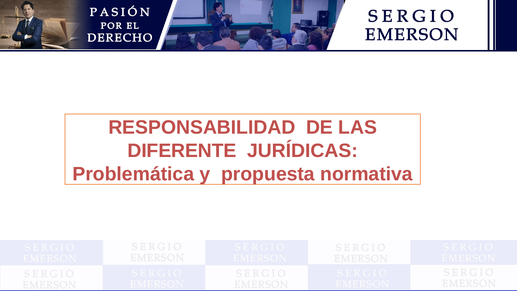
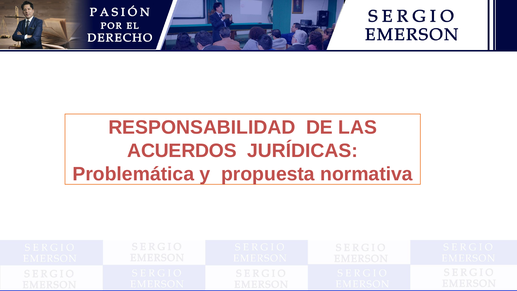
DIFERENTE: DIFERENTE -> ACUERDOS
